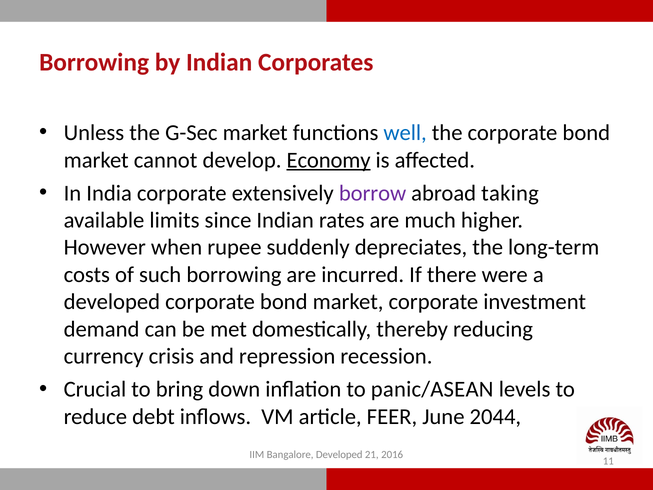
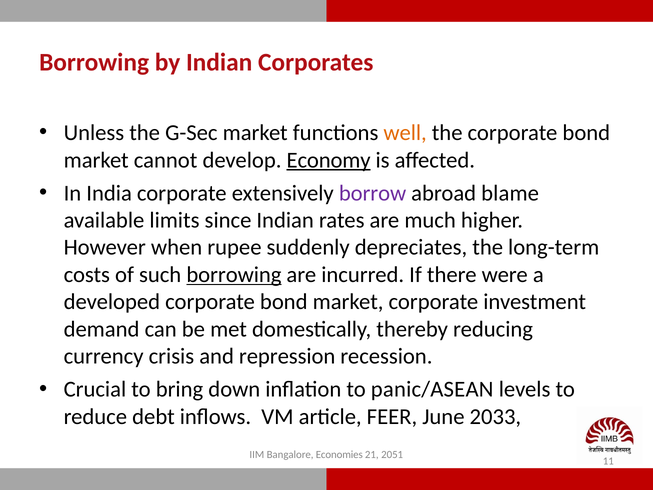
well colour: blue -> orange
taking: taking -> blame
borrowing at (234, 275) underline: none -> present
2044: 2044 -> 2033
Bangalore Developed: Developed -> Economies
2016: 2016 -> 2051
